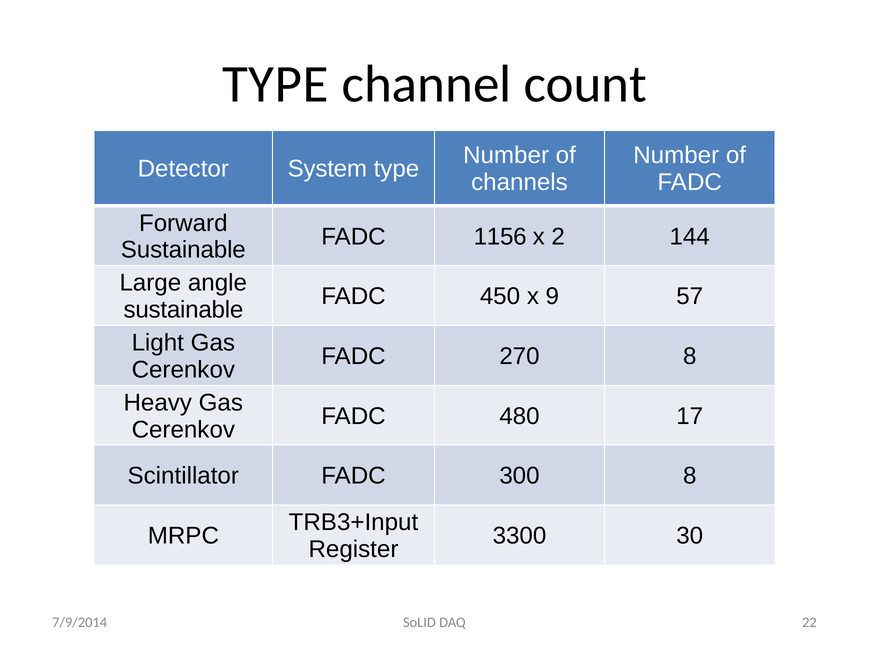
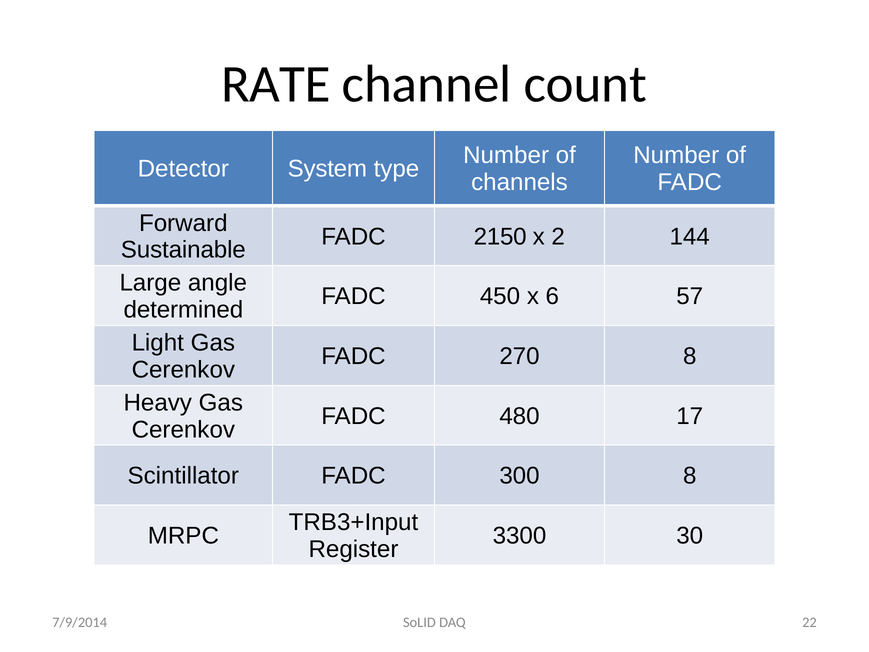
TYPE at (275, 84): TYPE -> RATE
1156: 1156 -> 2150
9: 9 -> 6
sustainable at (183, 310): sustainable -> determined
